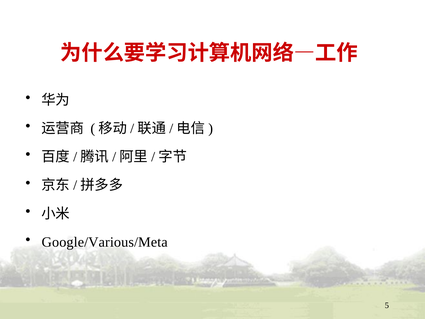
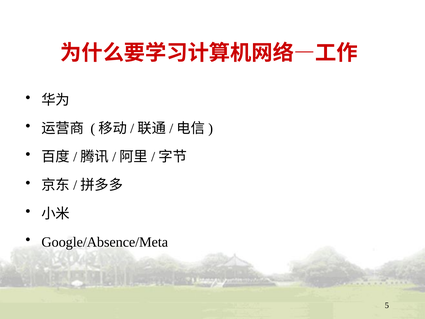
Google/Various/Meta: Google/Various/Meta -> Google/Absence/Meta
